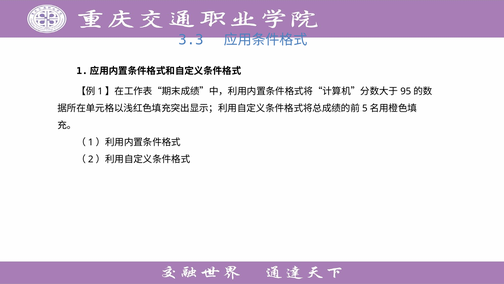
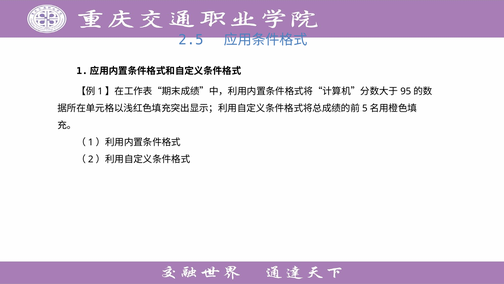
3.3: 3.3 -> 2.5
